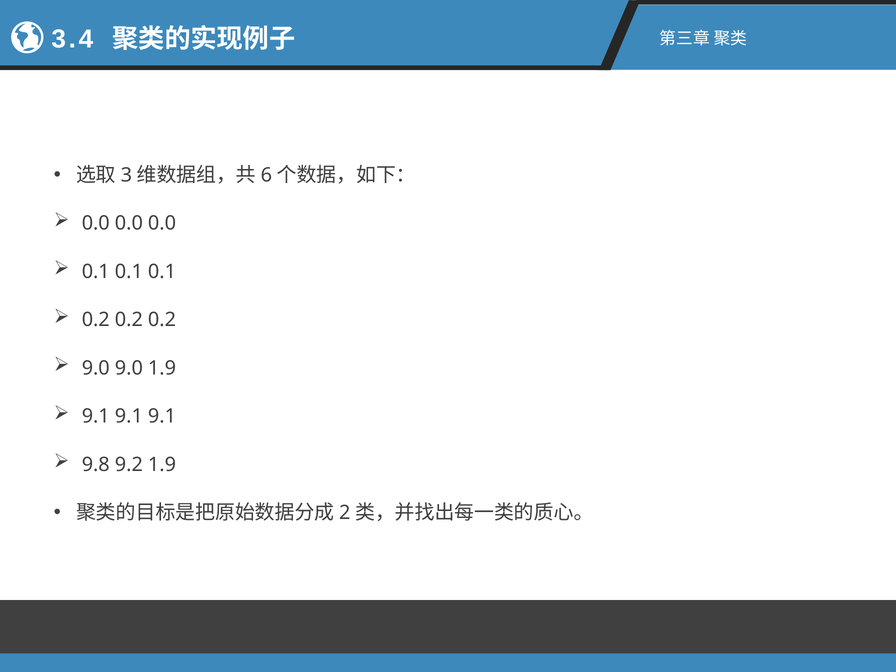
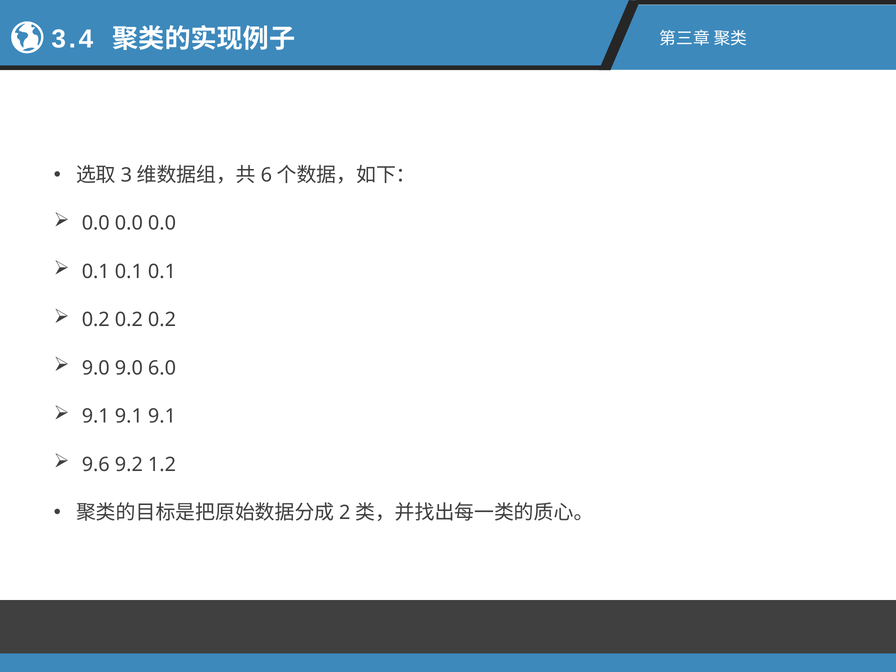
9.0 1.9: 1.9 -> 6.0
9.8: 9.8 -> 9.6
9.2 1.9: 1.9 -> 1.2
